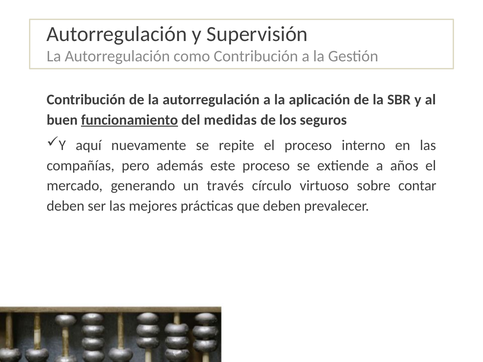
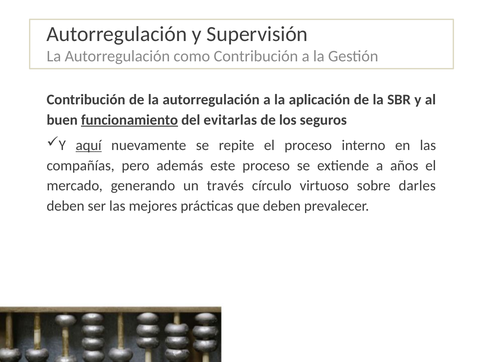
medidas: medidas -> evitarlas
aquí underline: none -> present
contar: contar -> darles
